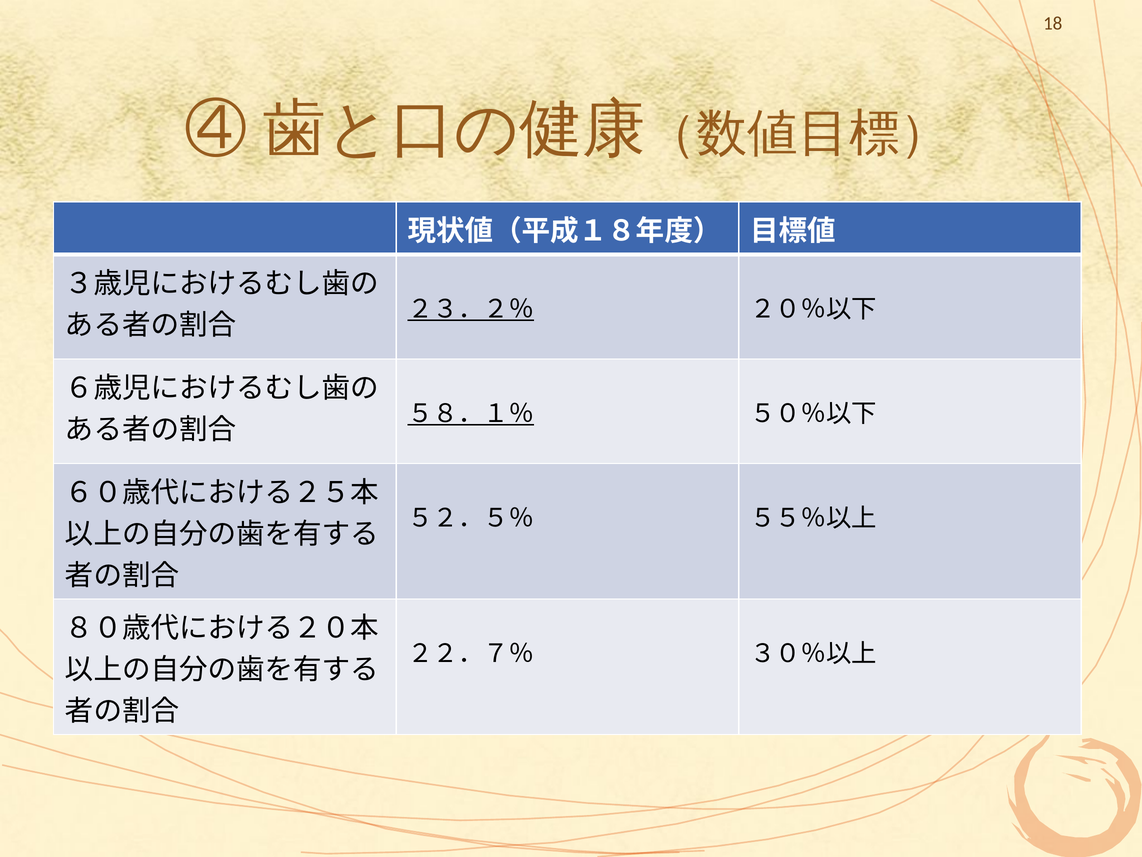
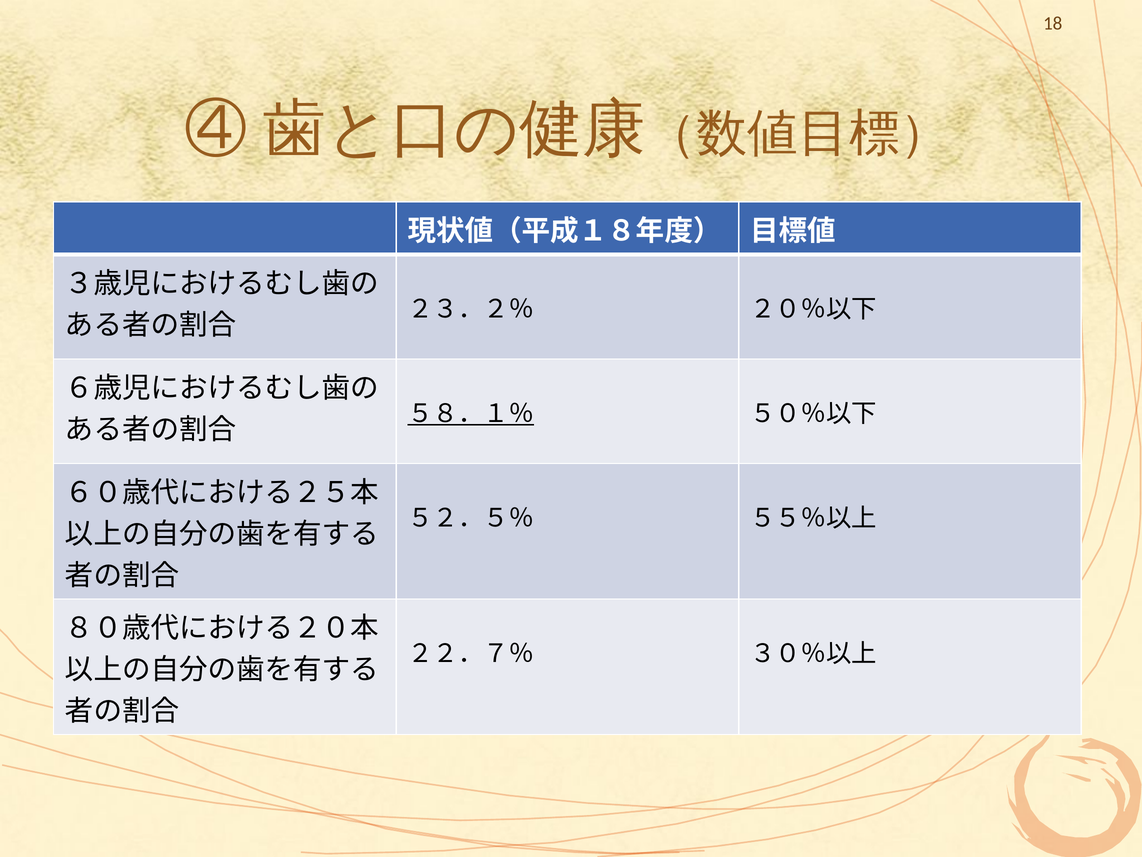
２３．２％ underline: present -> none
